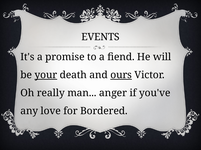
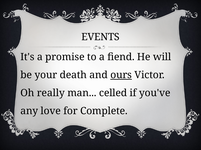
your underline: present -> none
anger: anger -> celled
Bordered: Bordered -> Complete
